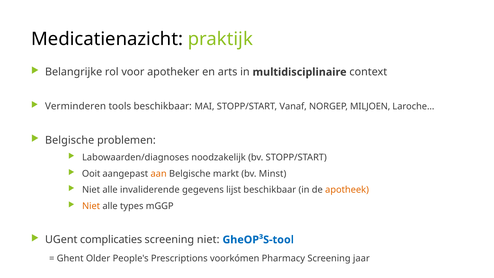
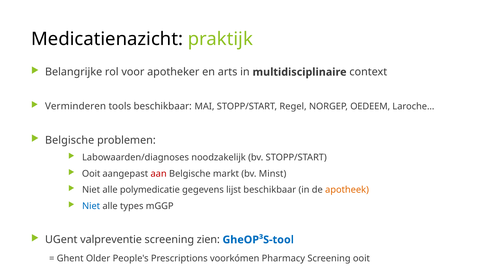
Vanaf: Vanaf -> Regel
MILJOEN: MILJOEN -> OEDEEM
aan colour: orange -> red
invaliderende: invaliderende -> polymedicatie
Niet at (91, 206) colour: orange -> blue
complicaties: complicaties -> valpreventie
screening niet: niet -> zien
Screening jaar: jaar -> ooit
